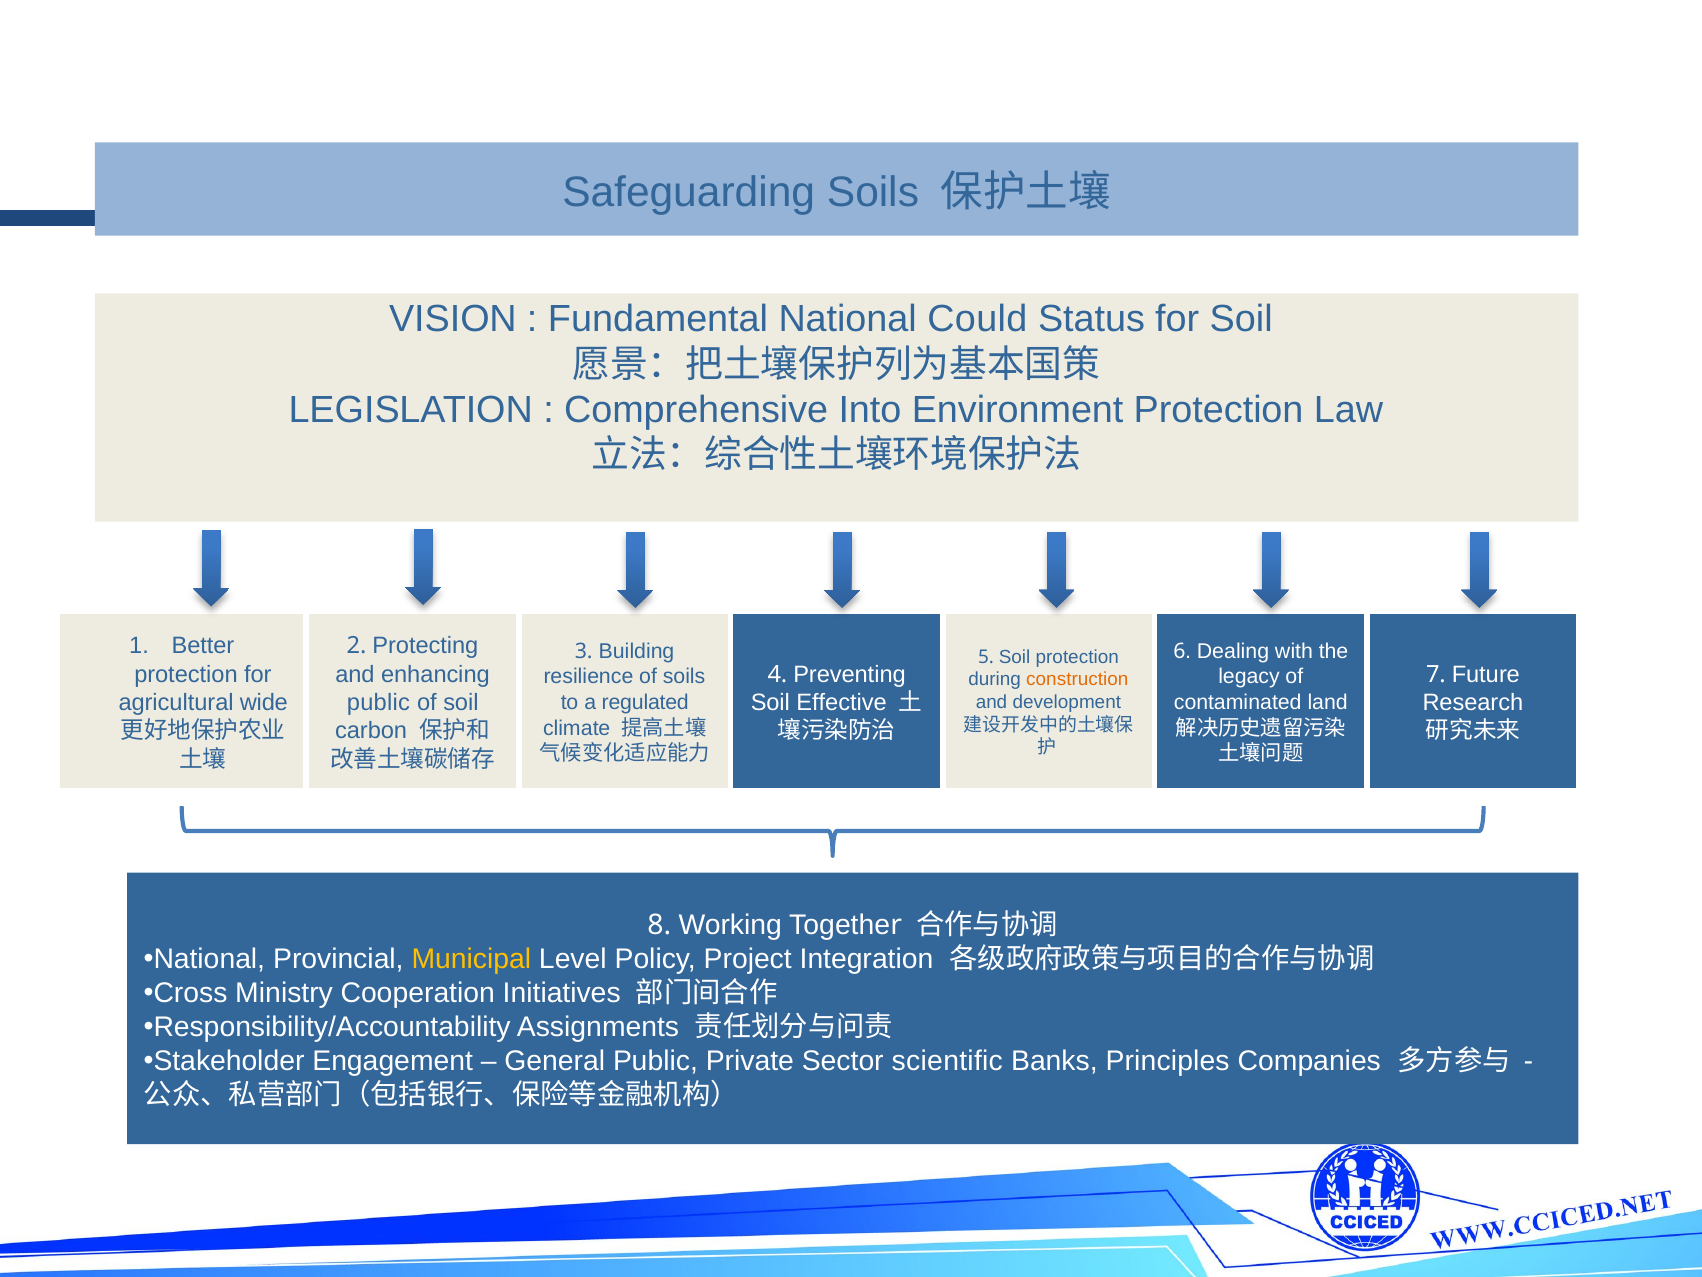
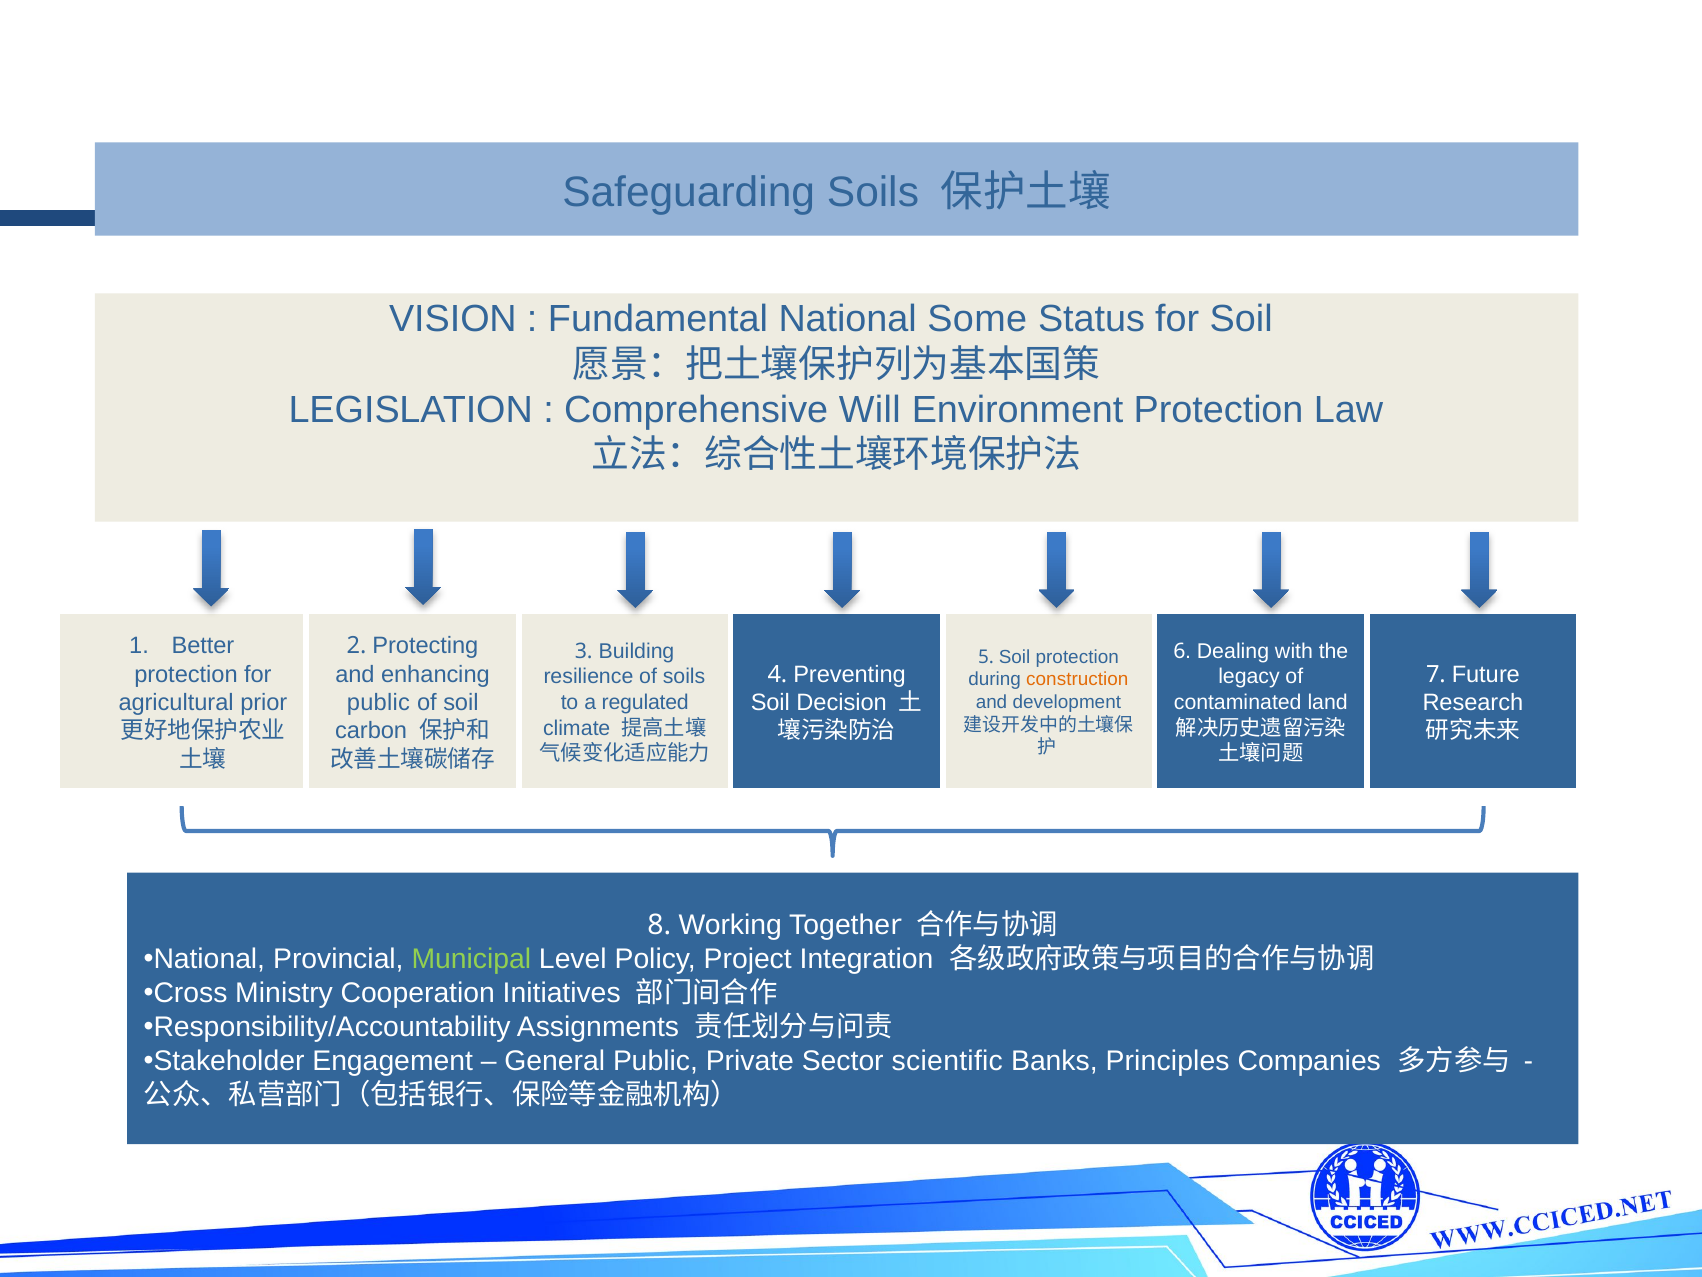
Could: Could -> Some
Into: Into -> Will
wide: wide -> prior
Effective: Effective -> Decision
Municipal colour: yellow -> light green
